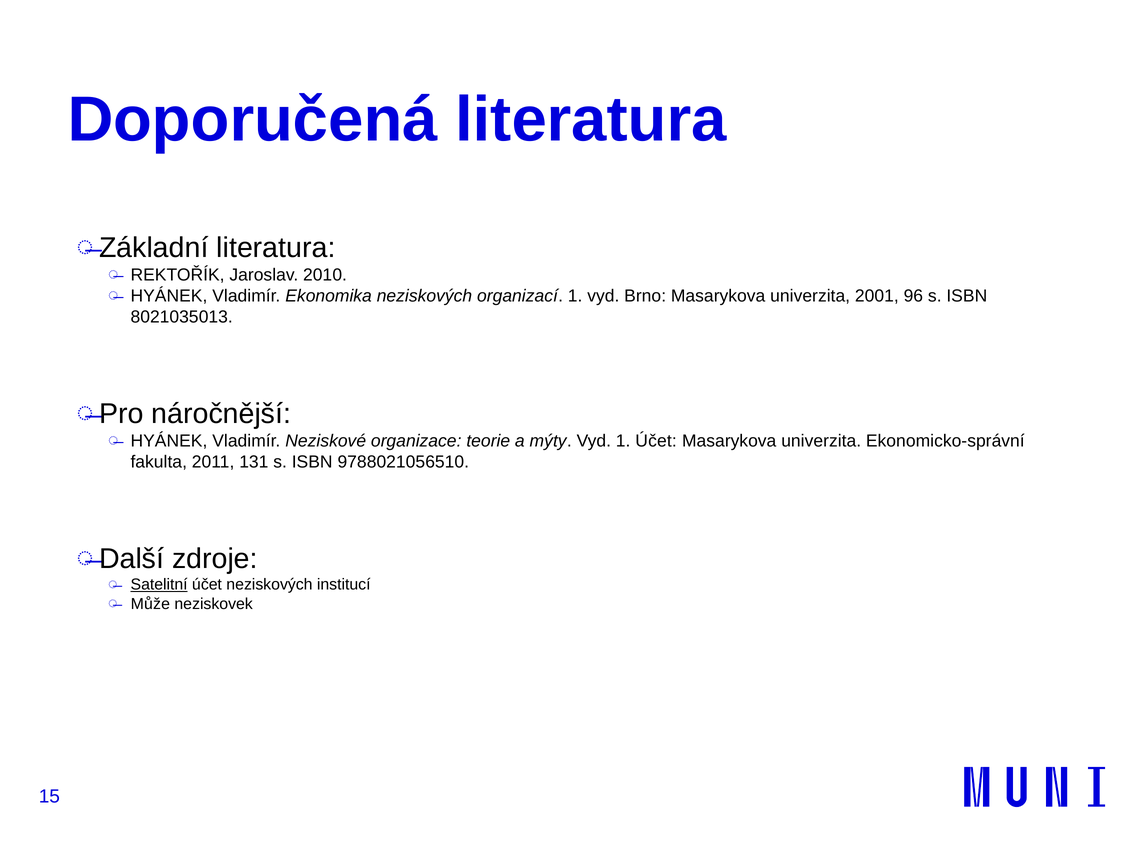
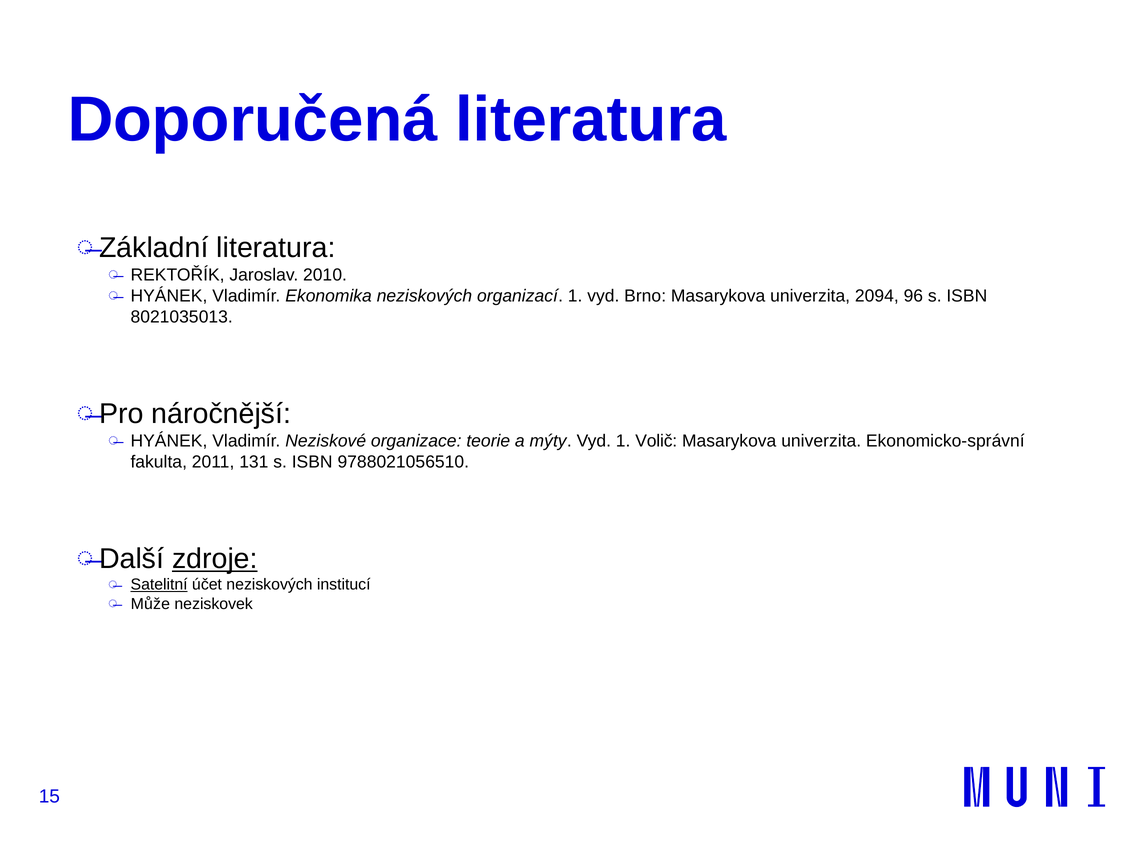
2001: 2001 -> 2094
1 Účet: Účet -> Volič
zdroje underline: none -> present
